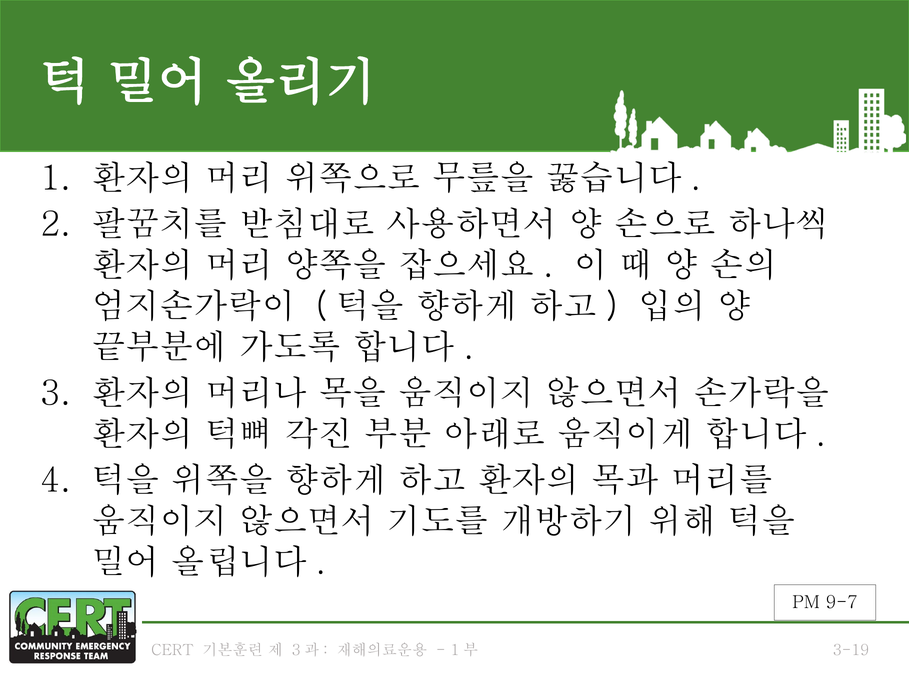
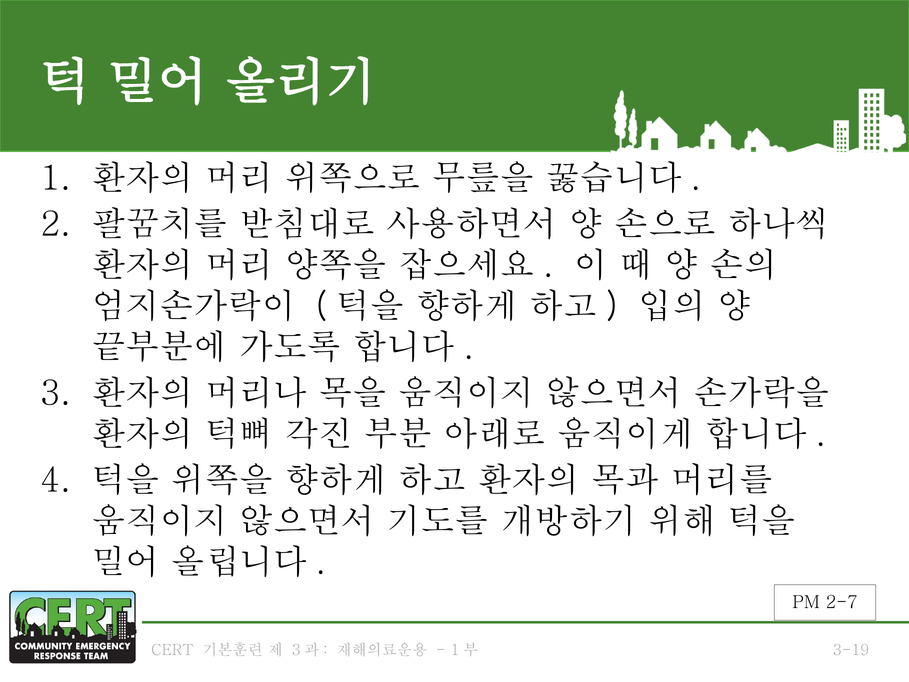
9-7: 9-7 -> 2-7
